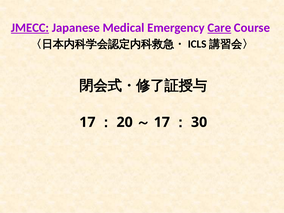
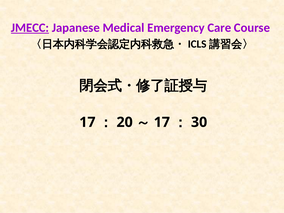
Care underline: present -> none
